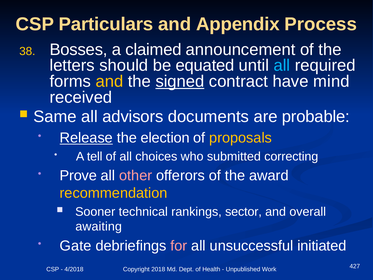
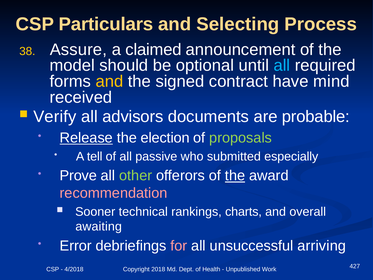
Appendix: Appendix -> Selecting
Bosses: Bosses -> Assure
letters: letters -> model
equated: equated -> optional
signed underline: present -> none
Same: Same -> Verify
proposals colour: yellow -> light green
choices: choices -> passive
correcting: correcting -> especially
other colour: pink -> light green
the at (235, 176) underline: none -> present
recommendation colour: yellow -> pink
sector: sector -> charts
Gate: Gate -> Error
initiated: initiated -> arriving
